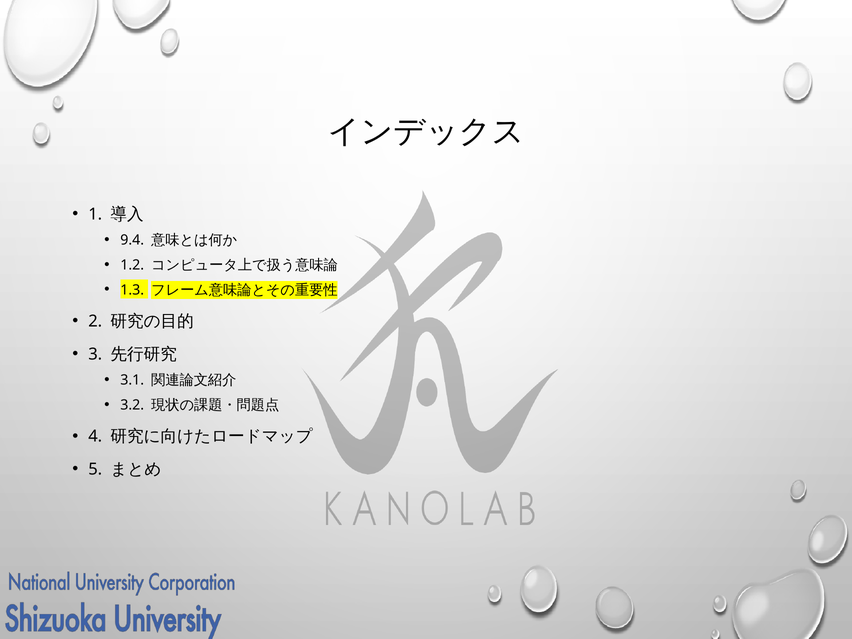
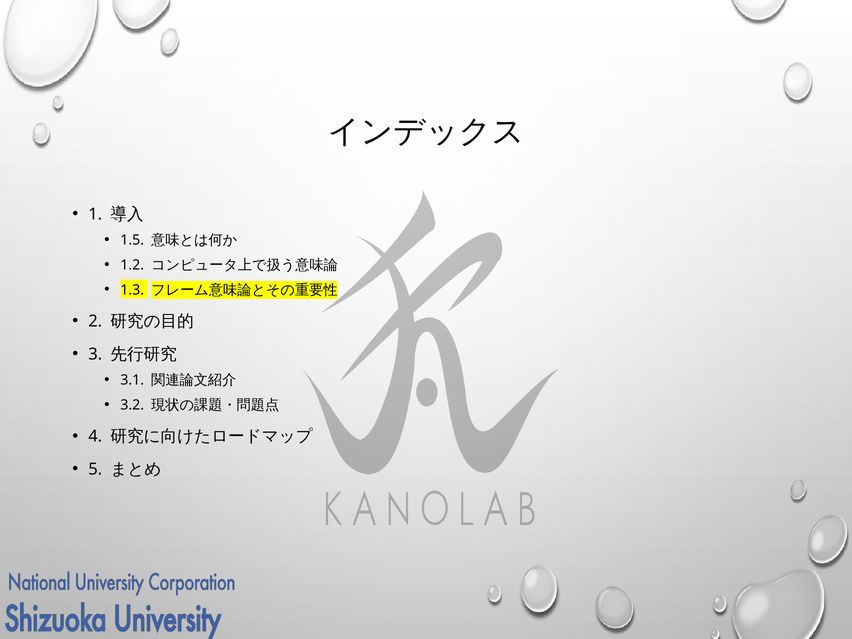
9.4: 9.4 -> 1.5
